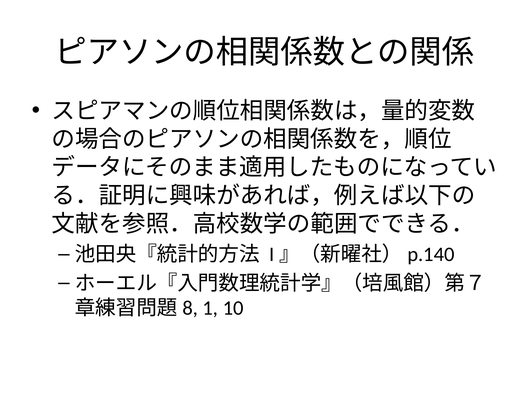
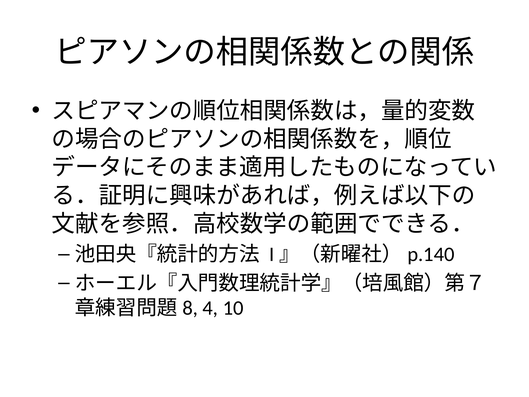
1: 1 -> 4
